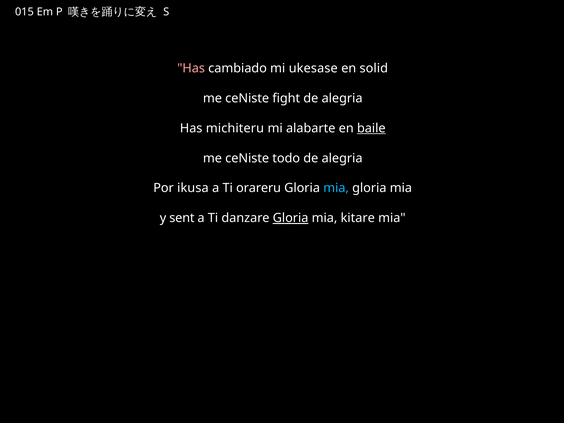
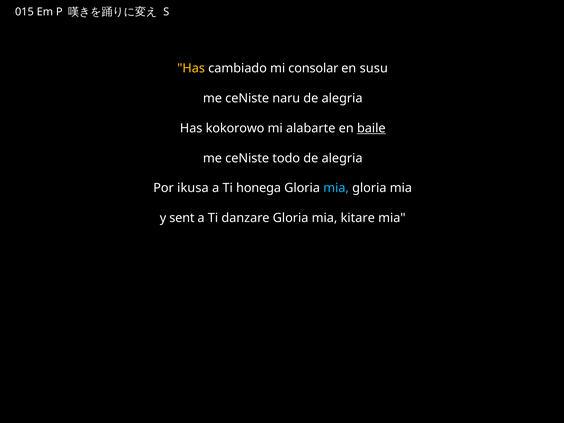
Has at (191, 68) colour: pink -> yellow
ukesase: ukesase -> consolar
solid: solid -> susu
fight: fight -> naru
michiteru: michiteru -> kokorowo
orareru: orareru -> honega
Gloria at (291, 218) underline: present -> none
